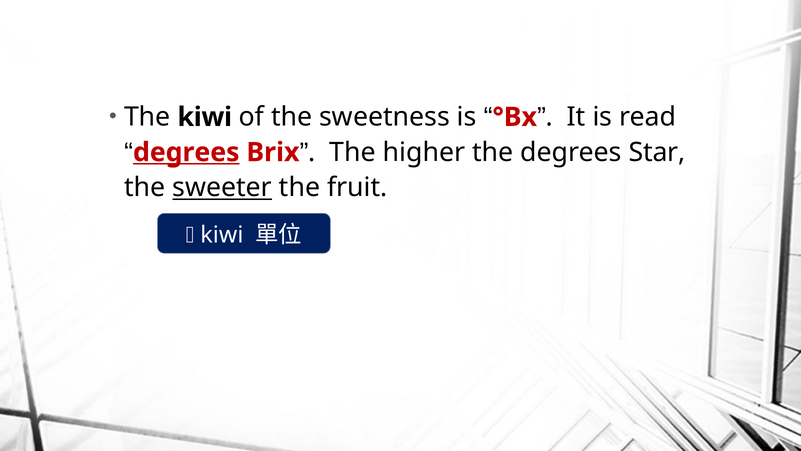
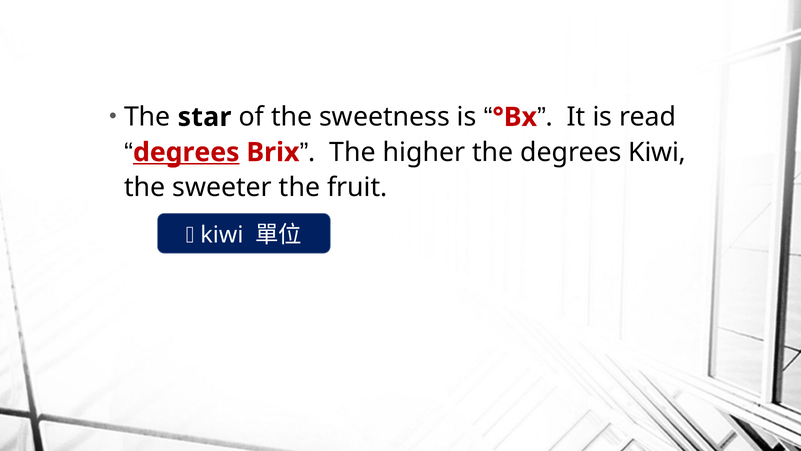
The kiwi: kiwi -> star
degrees Star: Star -> Kiwi
sweeter underline: present -> none
